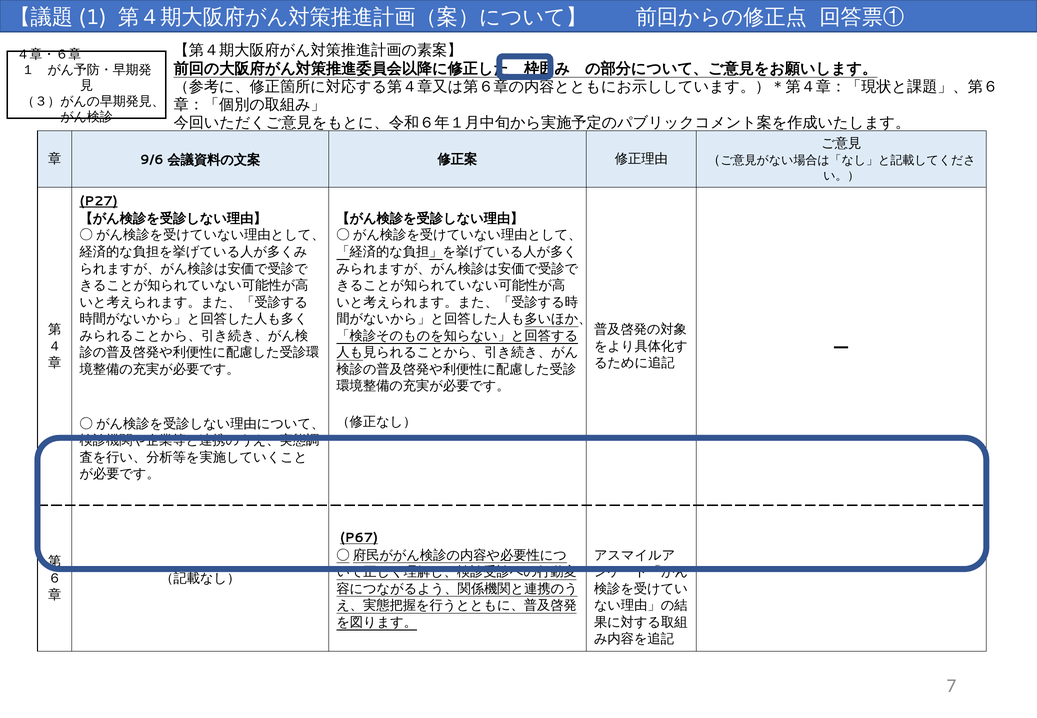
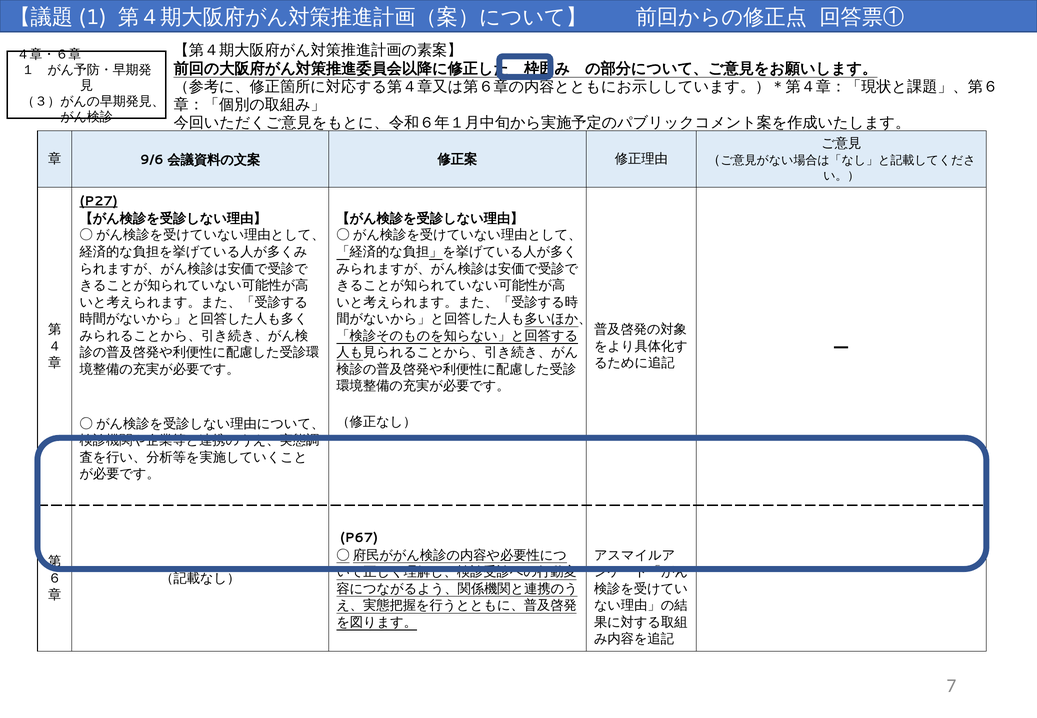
P67 underline: present -> none
